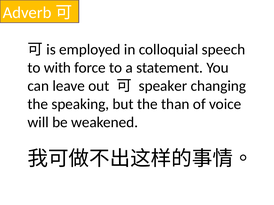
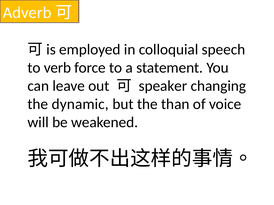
with: with -> verb
speaking: speaking -> dynamic
